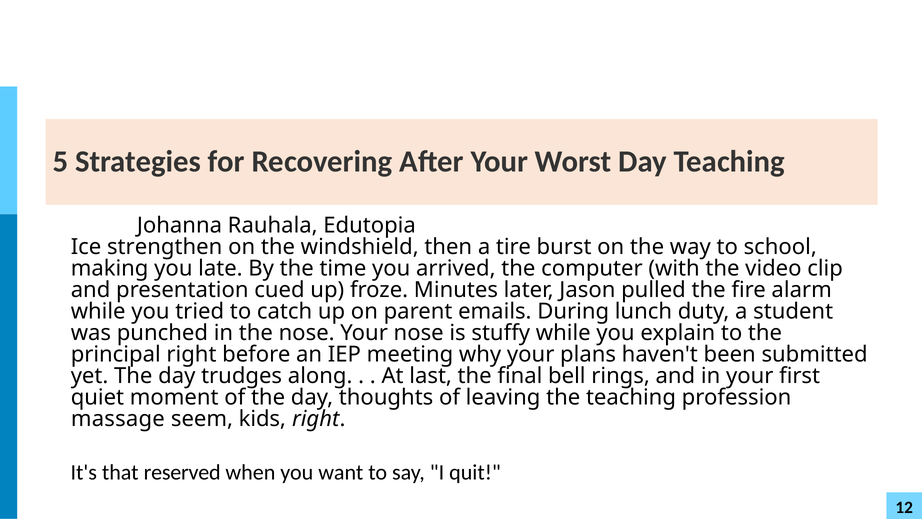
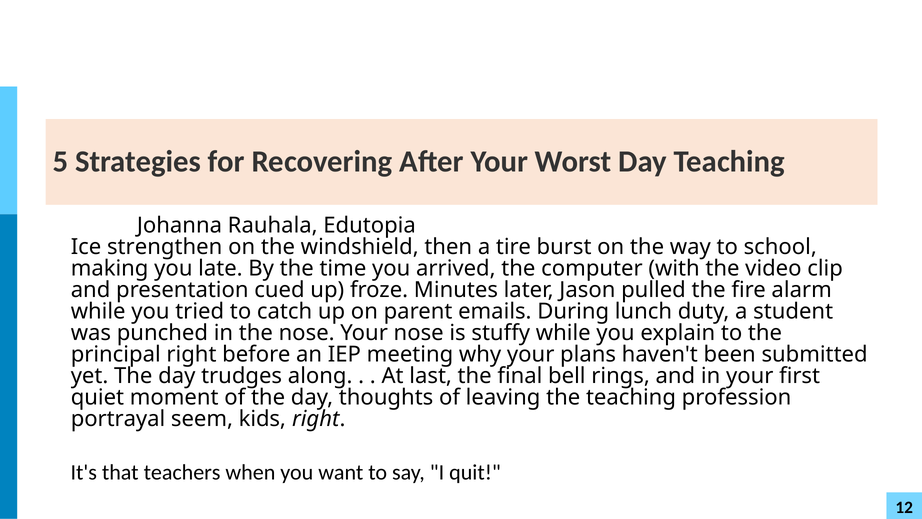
massage: massage -> portrayal
reserved: reserved -> teachers
